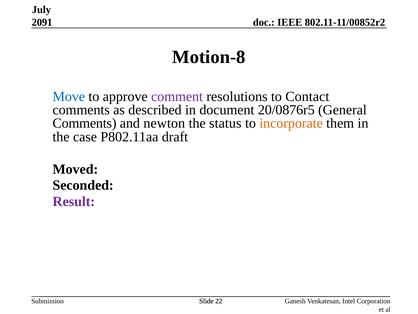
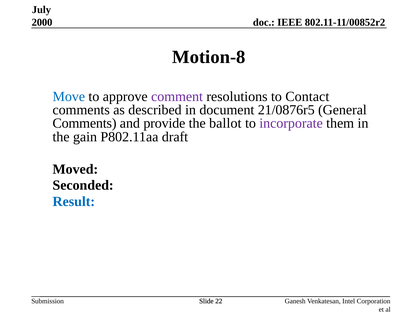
2091: 2091 -> 2000
20/0876r5: 20/0876r5 -> 21/0876r5
newton: newton -> provide
status: status -> ballot
incorporate colour: orange -> purple
case: case -> gain
Result colour: purple -> blue
